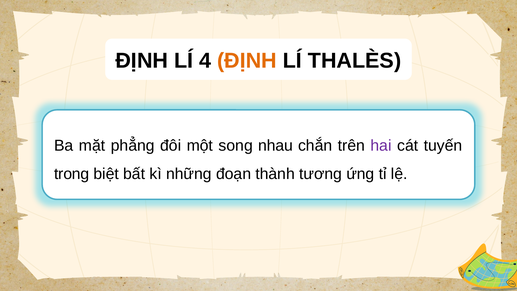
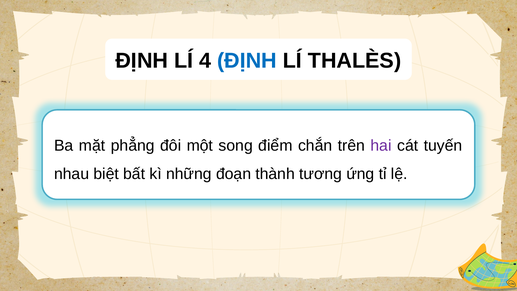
ĐỊNH at (247, 61) colour: orange -> blue
nhau: nhau -> điểm
trong: trong -> nhau
